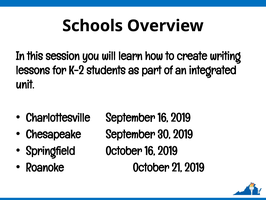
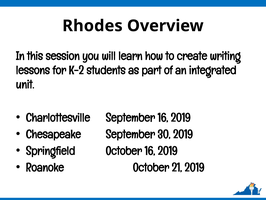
Schools: Schools -> Rhodes
